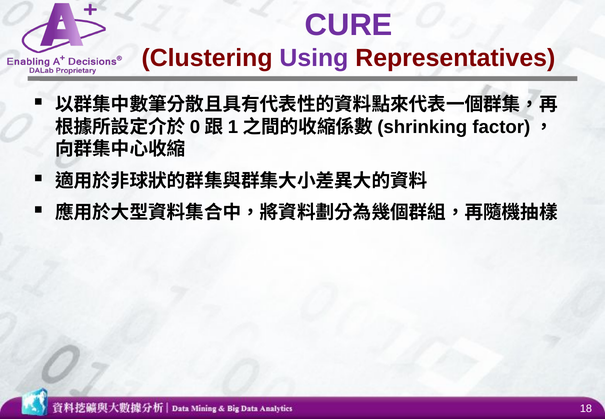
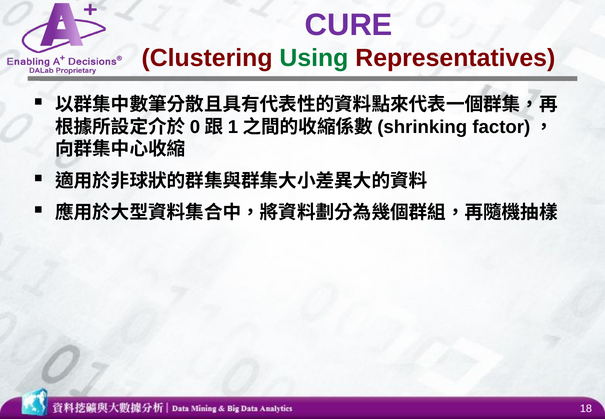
Using colour: purple -> green
